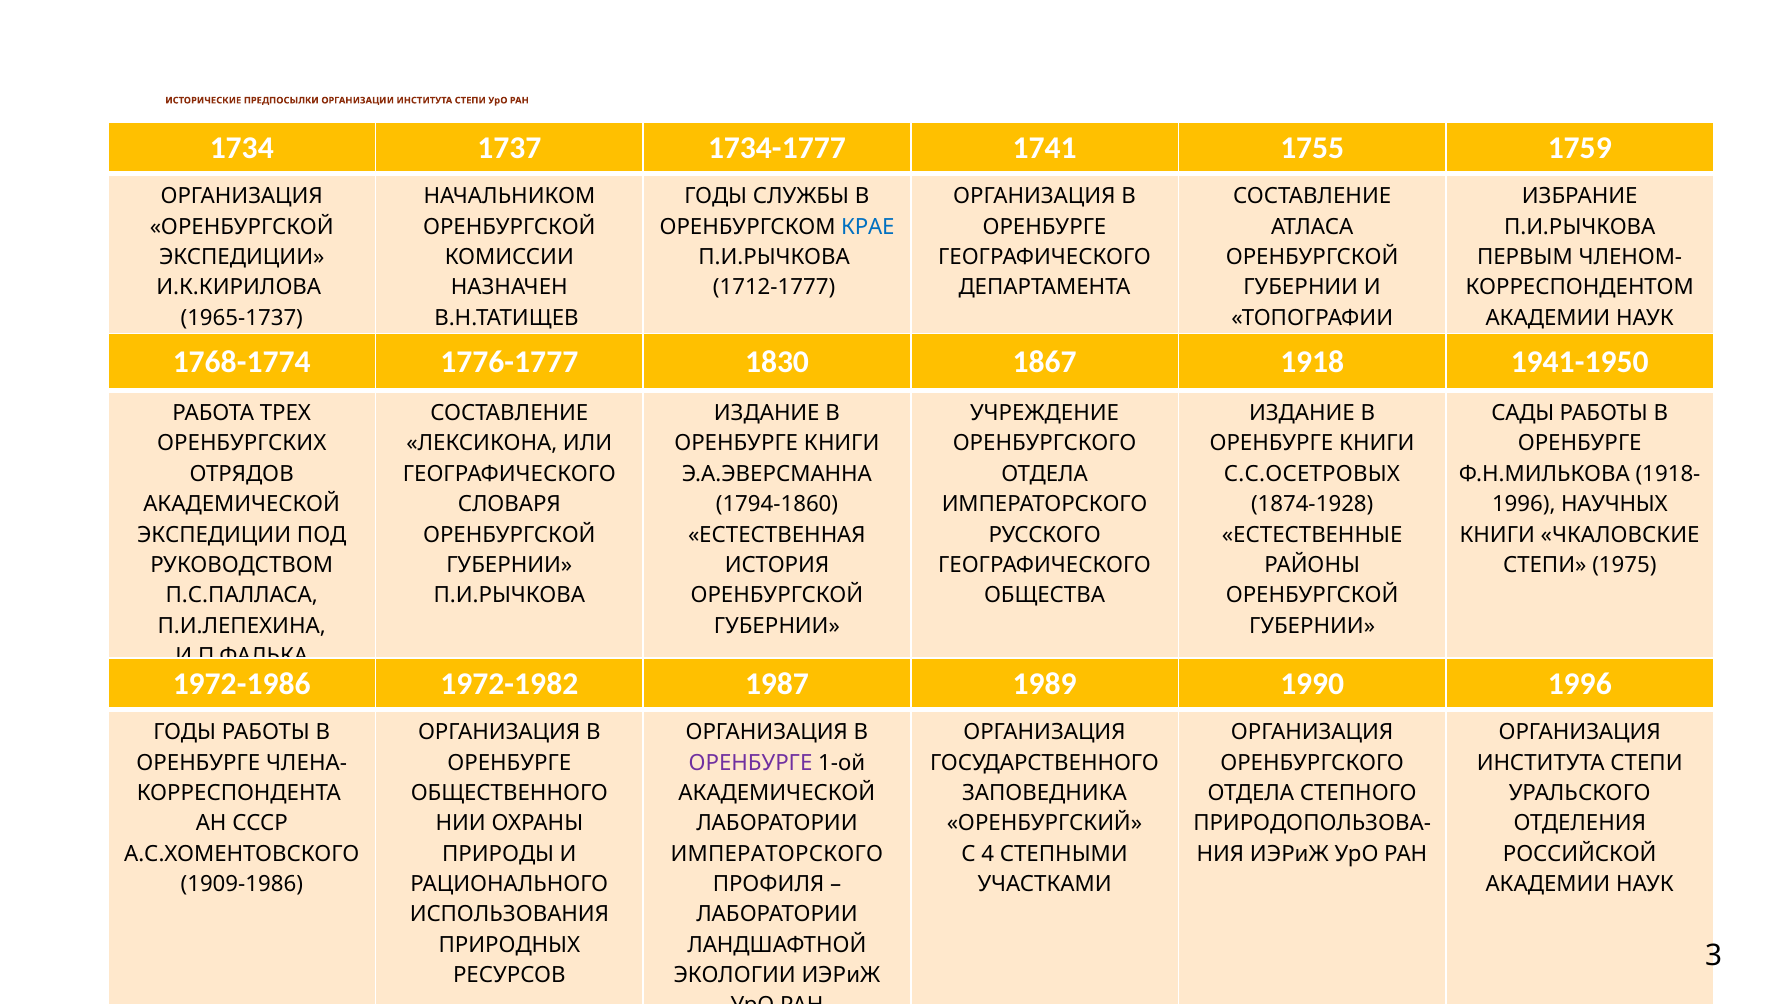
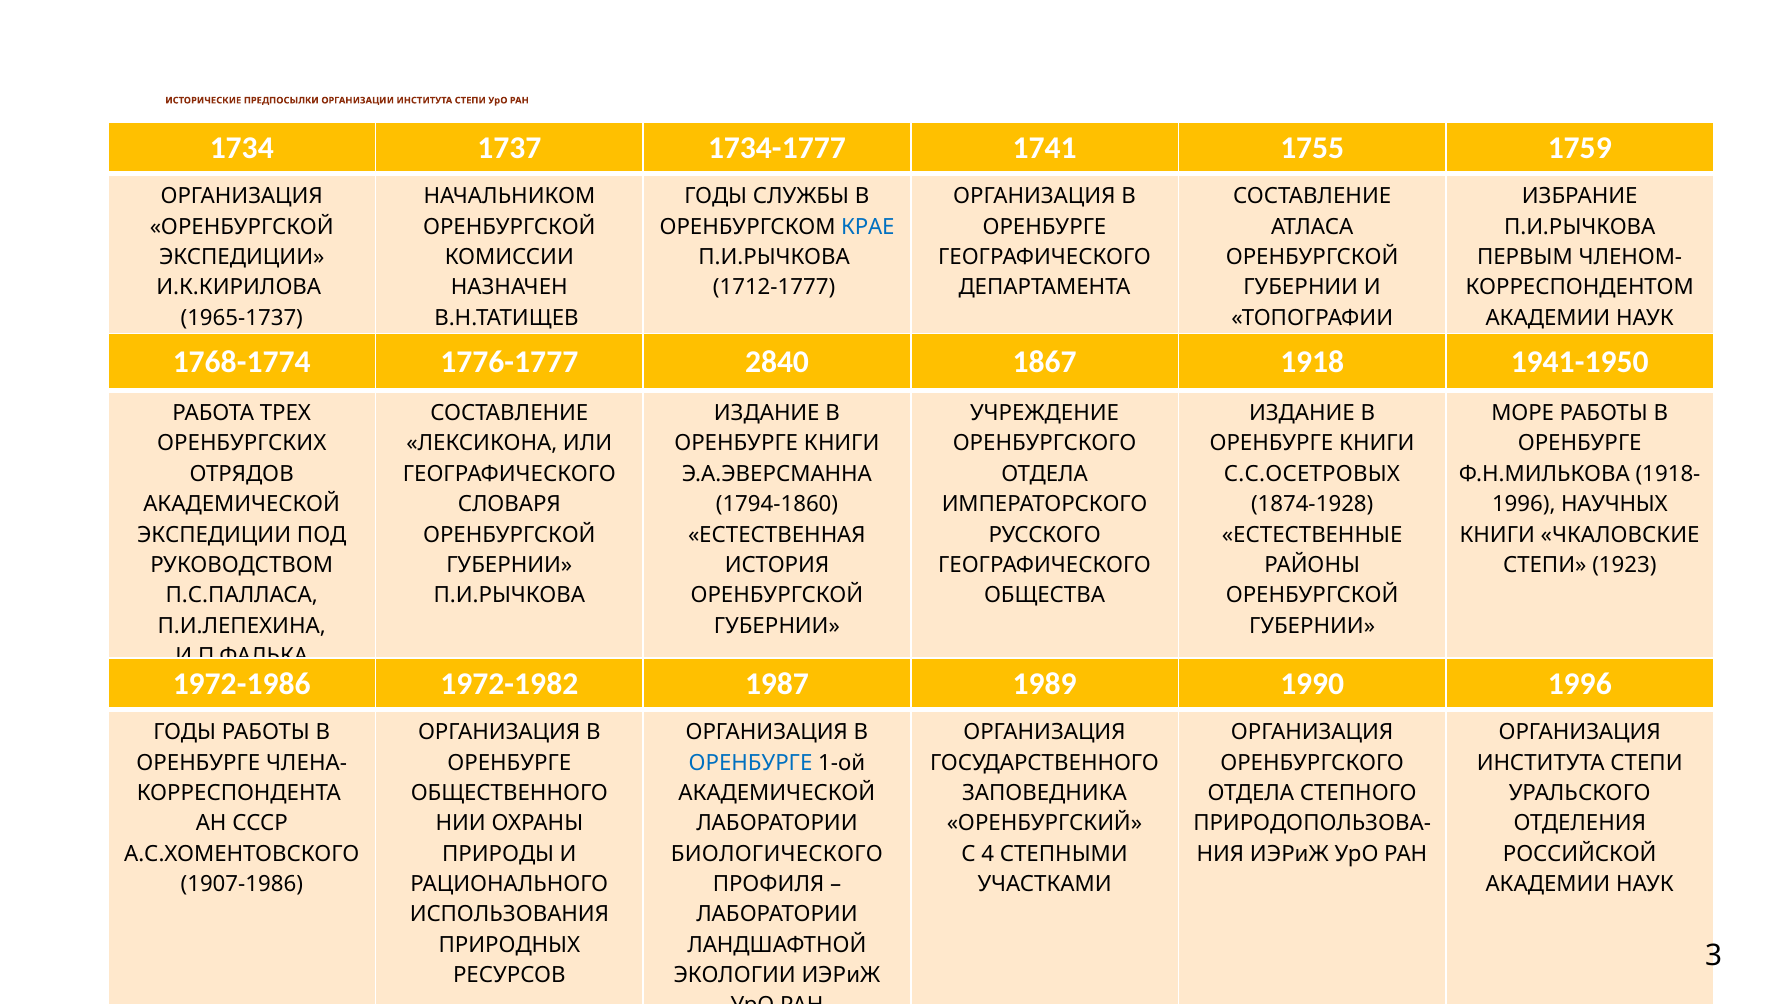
1830: 1830 -> 2840
САДЫ: САДЫ -> МОРЕ
1975: 1975 -> 1923
ОРЕНБУРГЕ at (751, 762) colour: purple -> blue
ИМПЕРАТОРСКОГО at (777, 853): ИМПЕРАТОРСКОГО -> БИОЛОГИЧЕСКОГО
1909-1986: 1909-1986 -> 1907-1986
